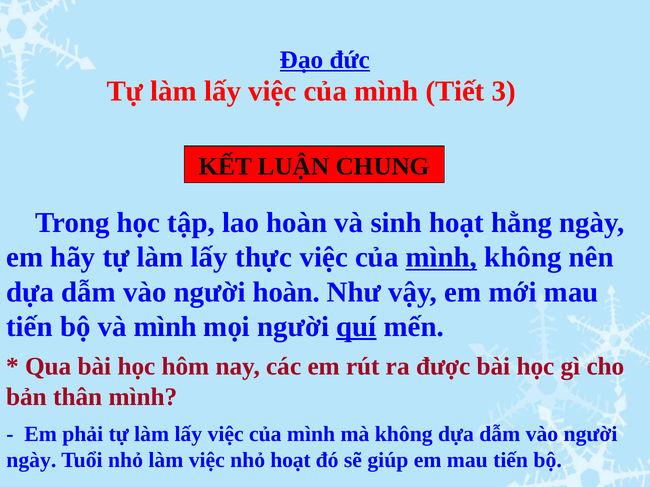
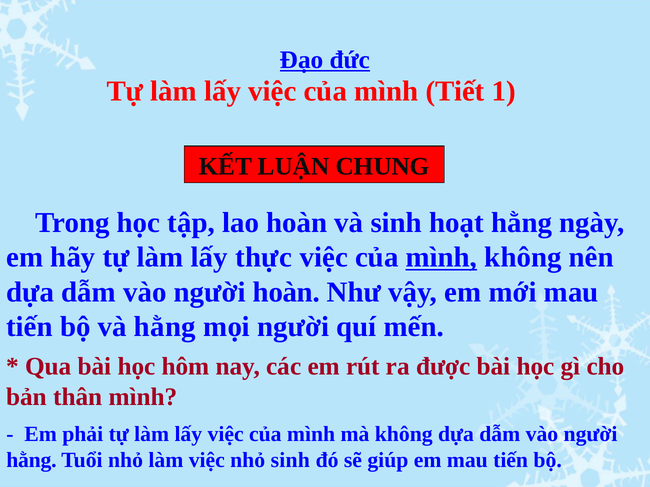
3: 3 -> 1
và mình: mình -> hằng
quí underline: present -> none
ngày at (31, 461): ngày -> hằng
nhỏ hoạt: hoạt -> sinh
